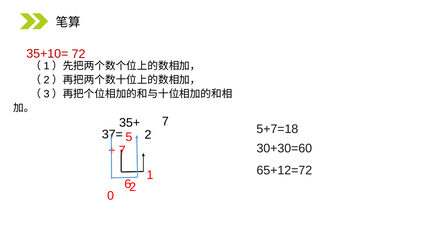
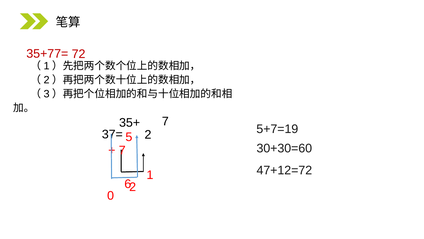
35+10=: 35+10= -> 35+77=
5+7=18: 5+7=18 -> 5+7=19
65+12=72: 65+12=72 -> 47+12=72
